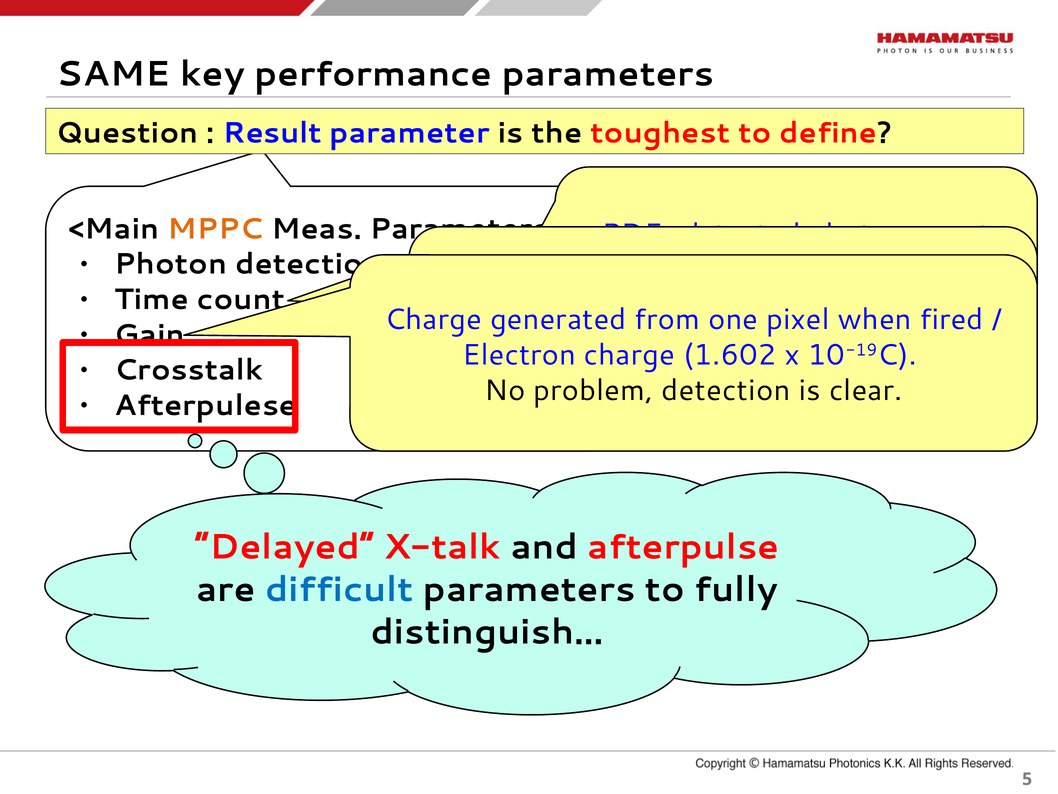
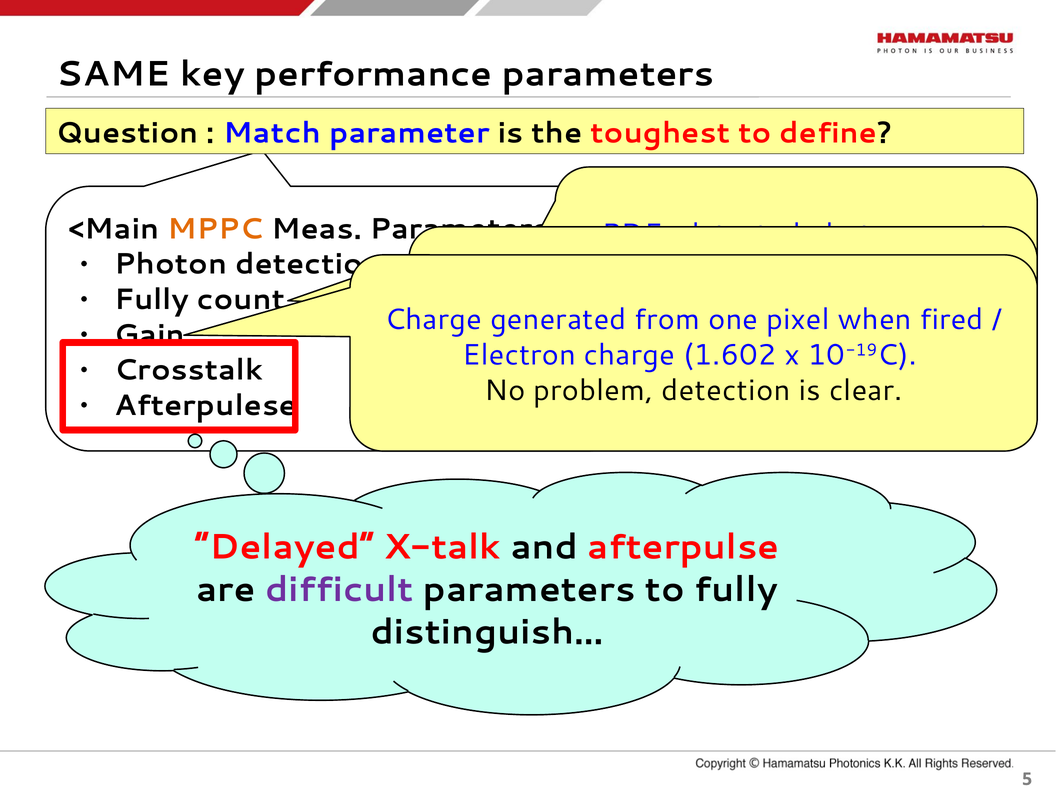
Result: Result -> Match
Time at (152, 299): Time -> Fully
difficult colour: blue -> purple
